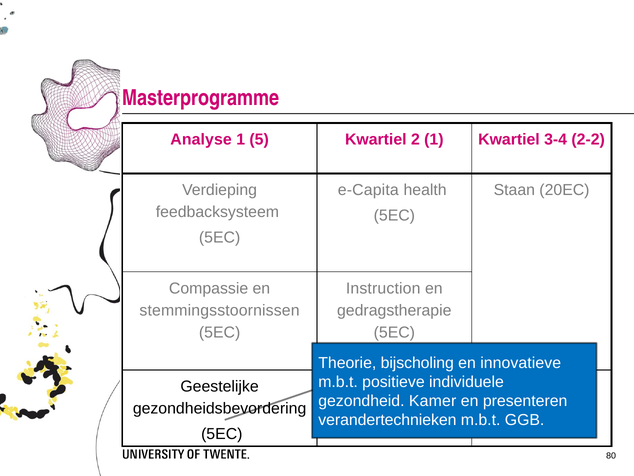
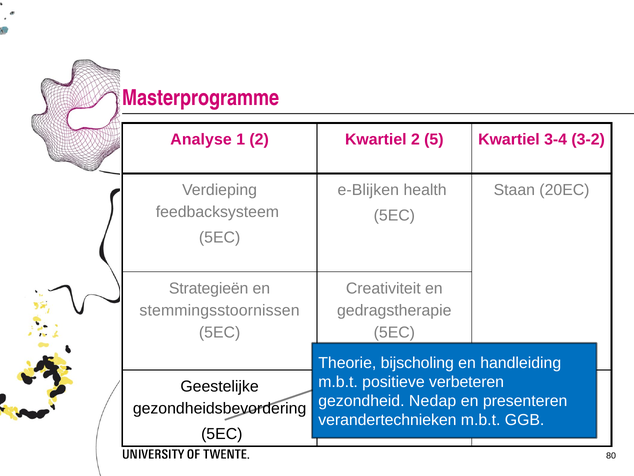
1 5: 5 -> 2
2 1: 1 -> 5
2-2: 2-2 -> 3-2
e-Capita: e-Capita -> e-Blijken
Compassie: Compassie -> Strategieën
Instruction: Instruction -> Creativiteit
innovatieve: innovatieve -> handleiding
individuele: individuele -> verbeteren
Kamer: Kamer -> Nedap
